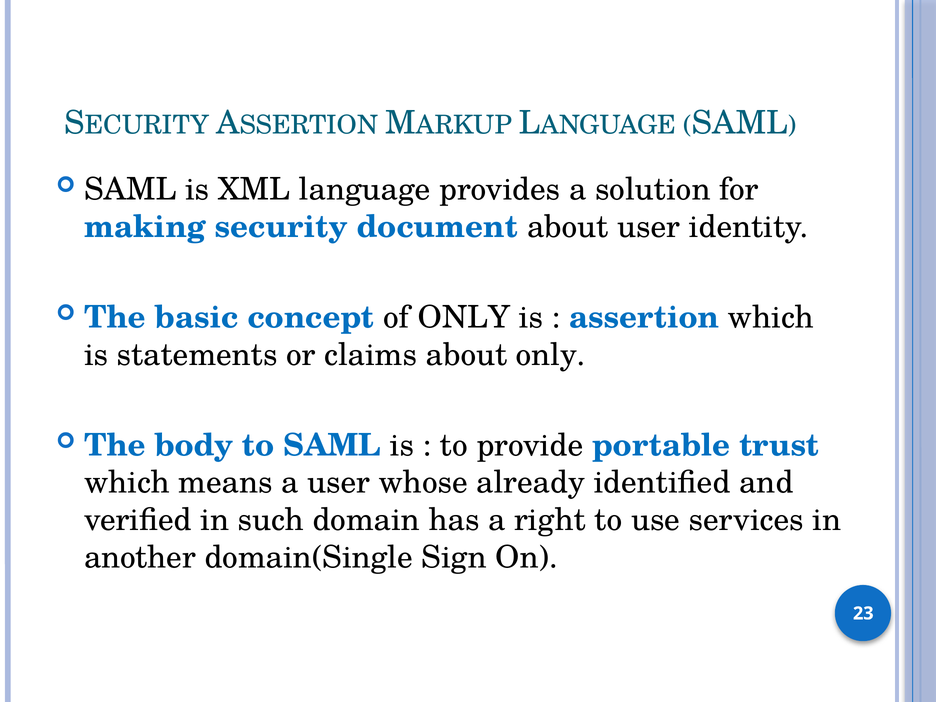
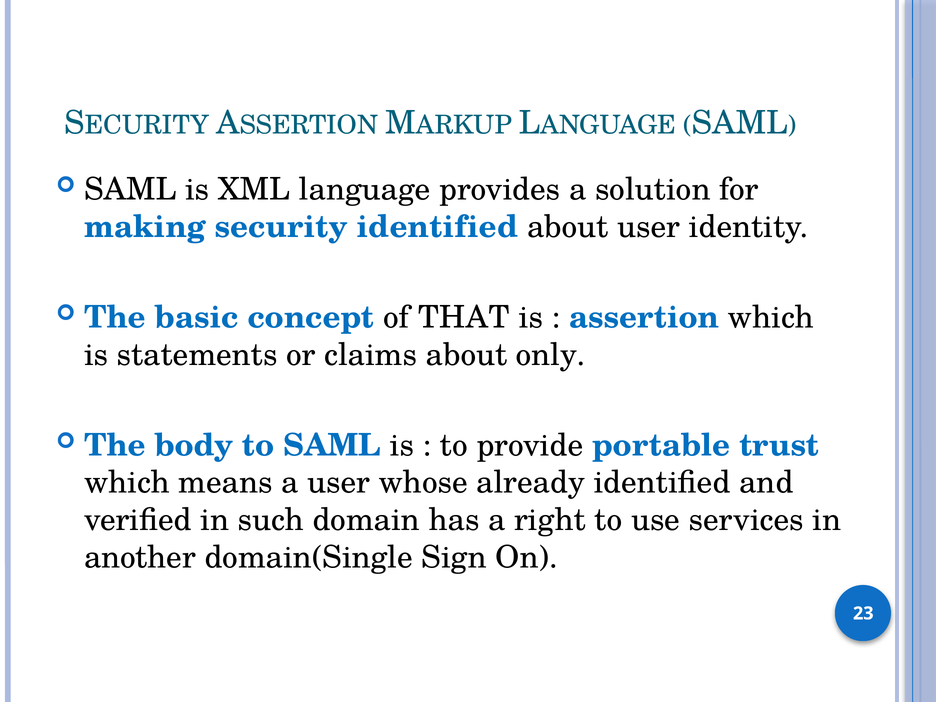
security document: document -> identified
of ONLY: ONLY -> THAT
